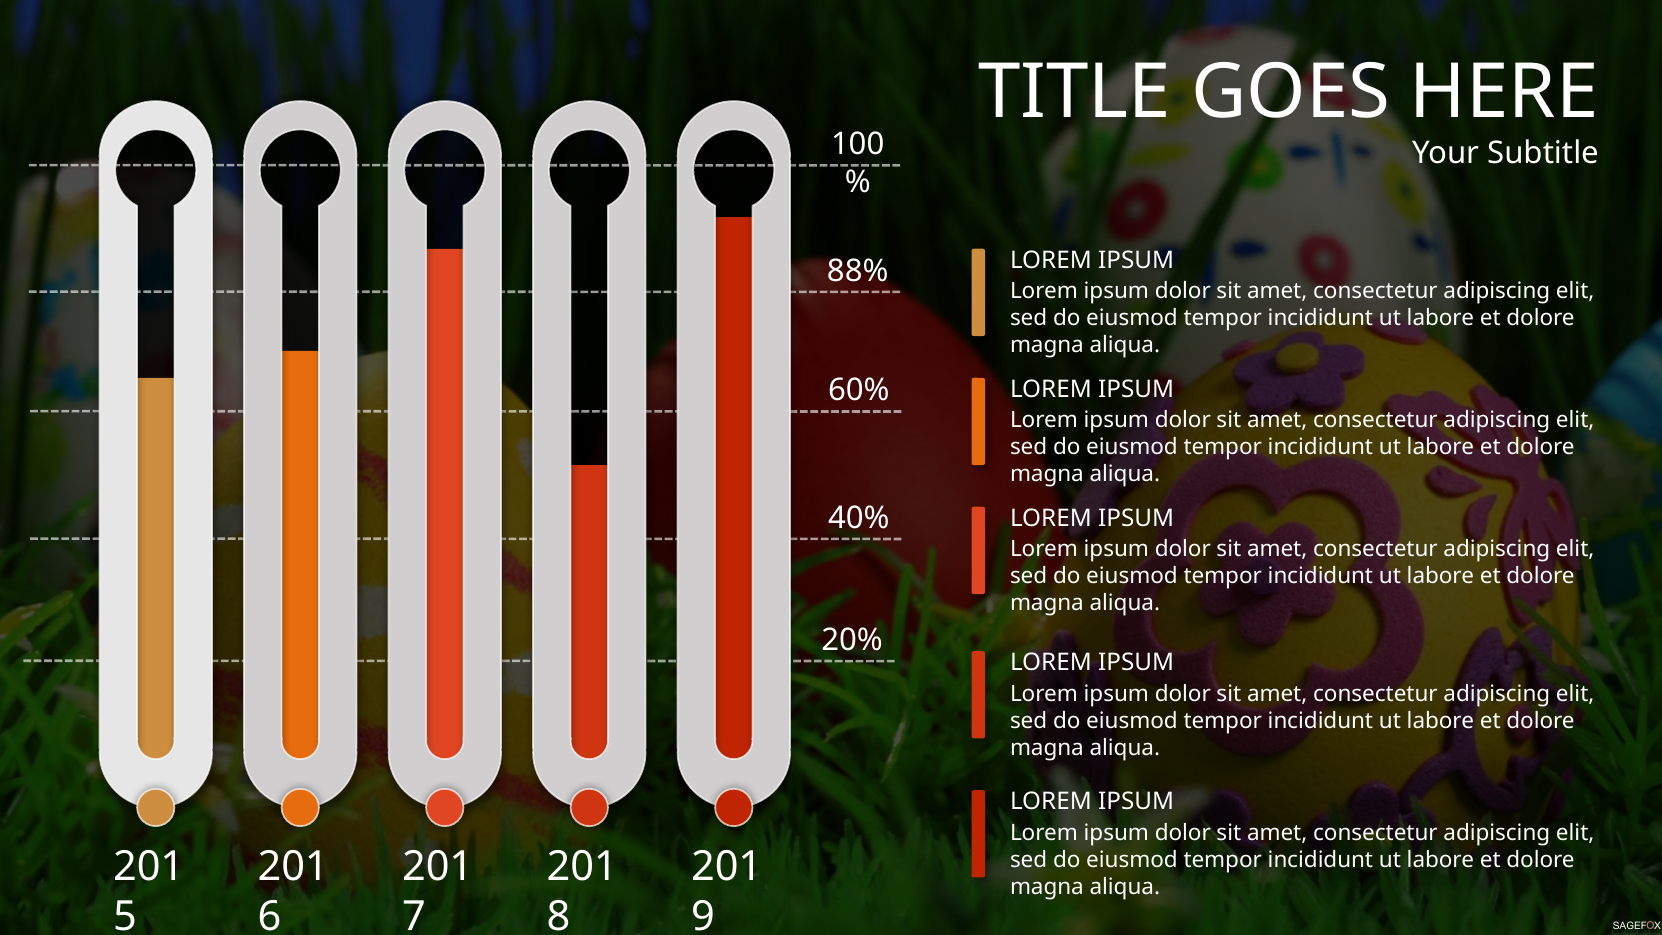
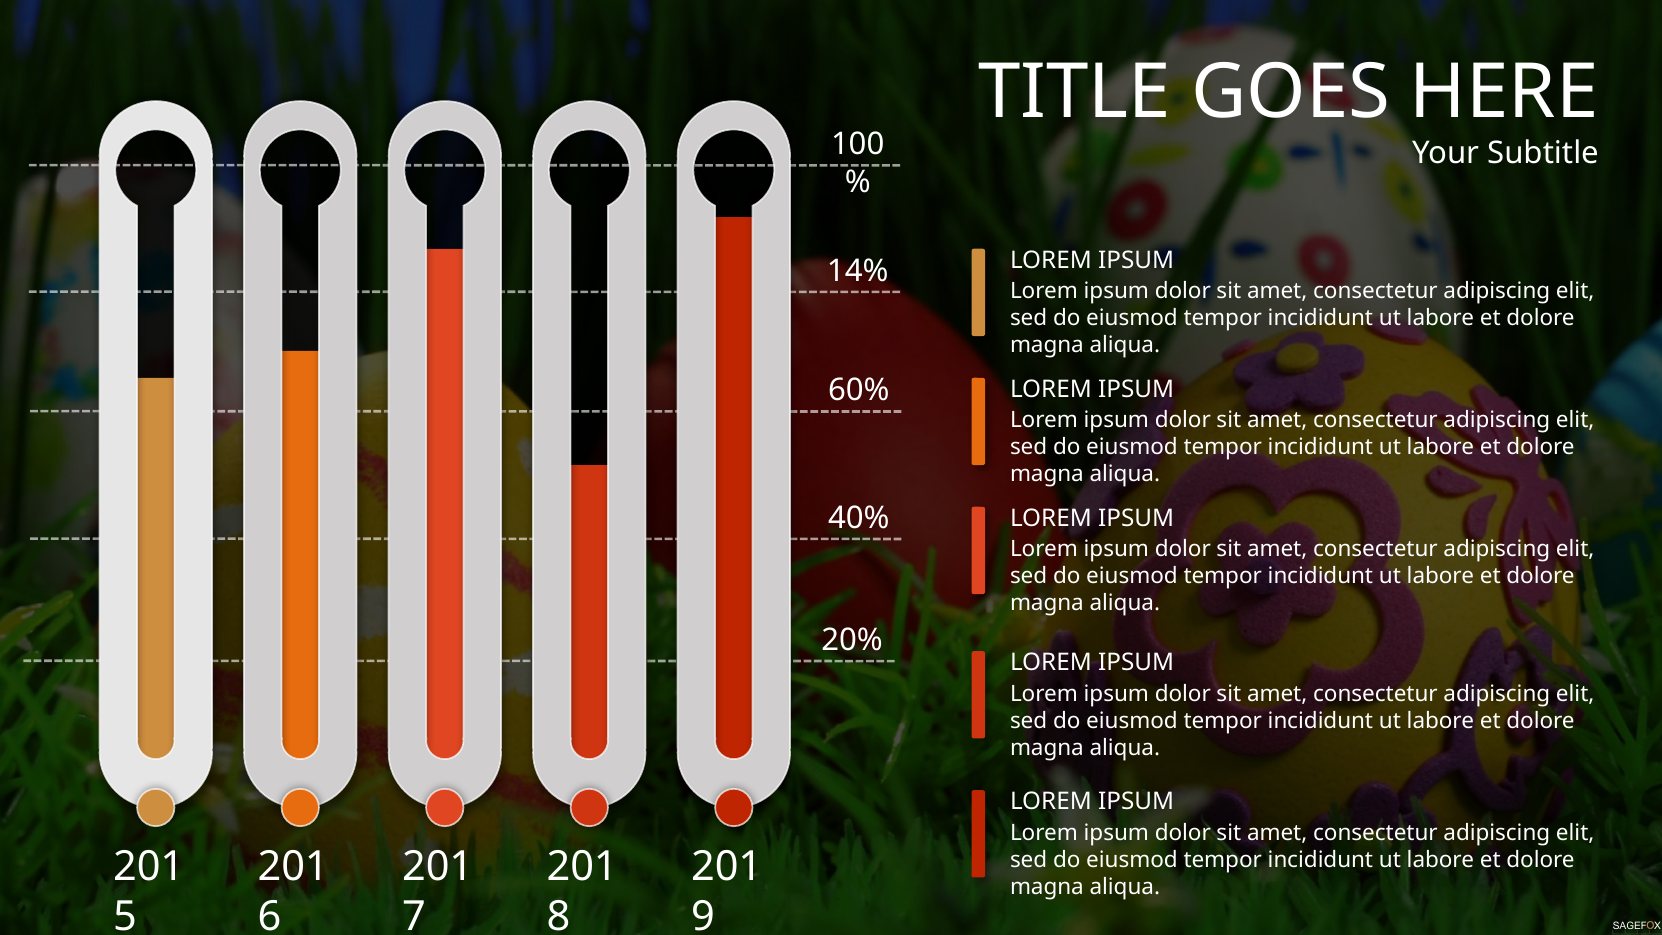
88%: 88% -> 14%
